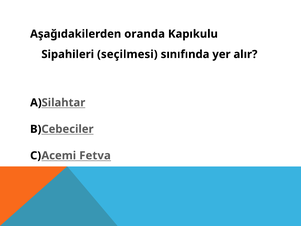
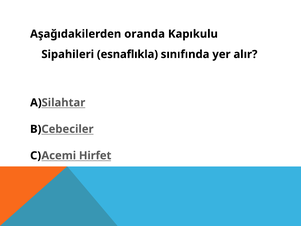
seçilmesi: seçilmesi -> esnaflıkla
Fetva: Fetva -> Hirfet
